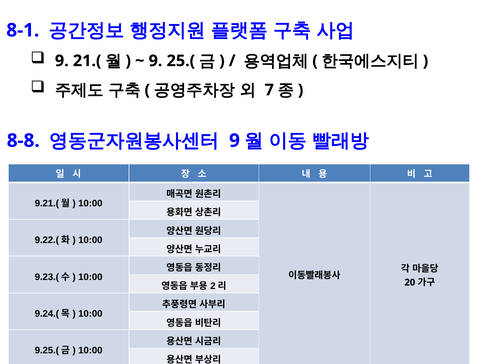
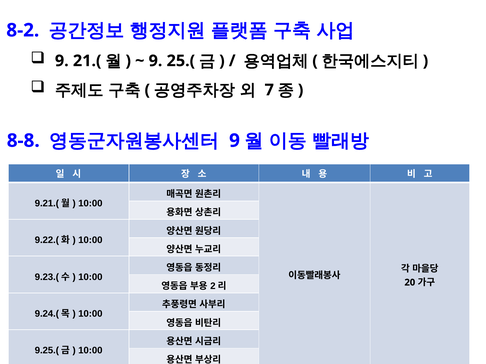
8-1: 8-1 -> 8-2
